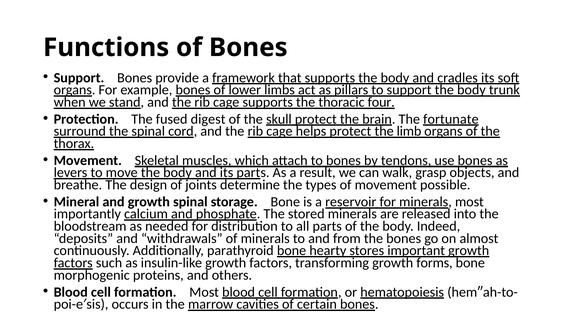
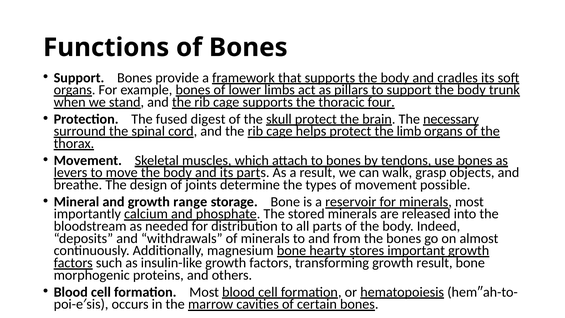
fortunate: fortunate -> necessary
growth spinal: spinal -> range
parathyroid: parathyroid -> magnesium
growth forms: forms -> result
